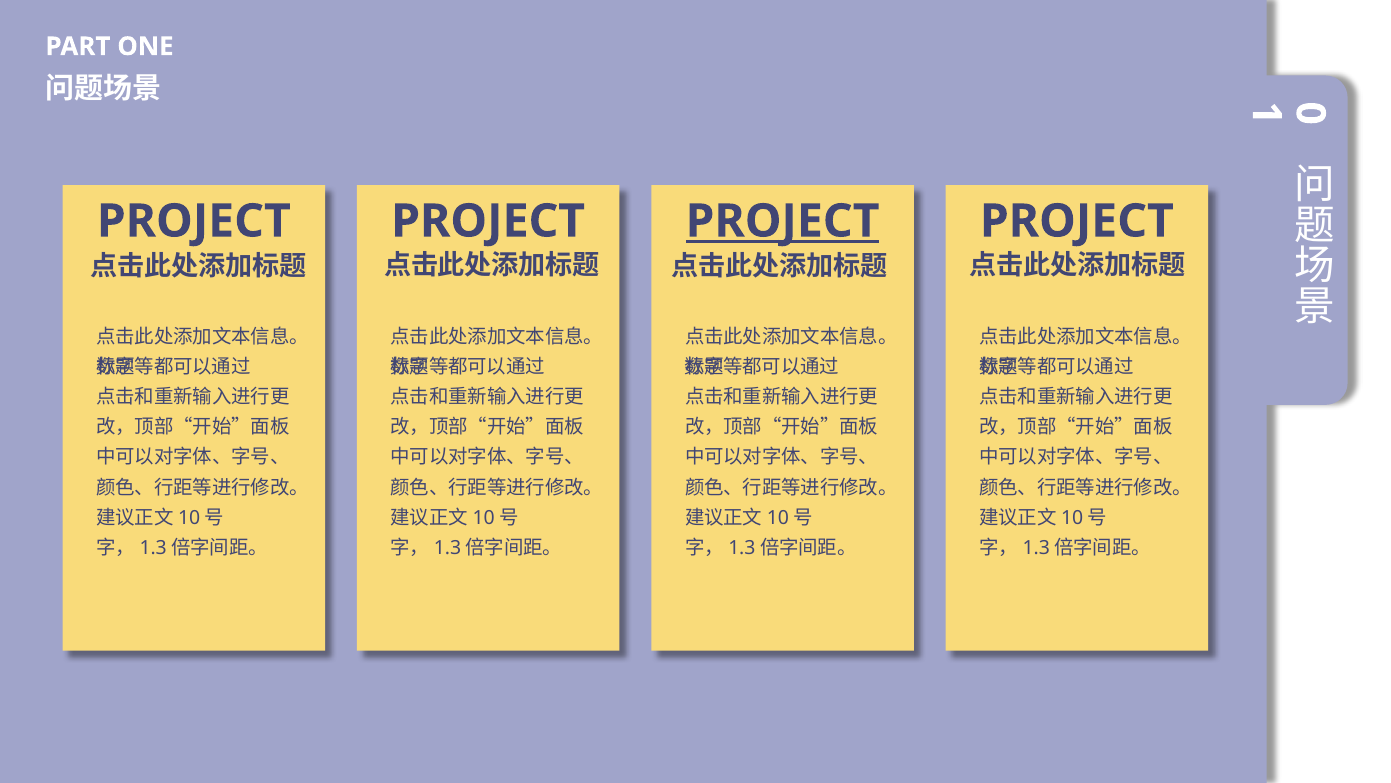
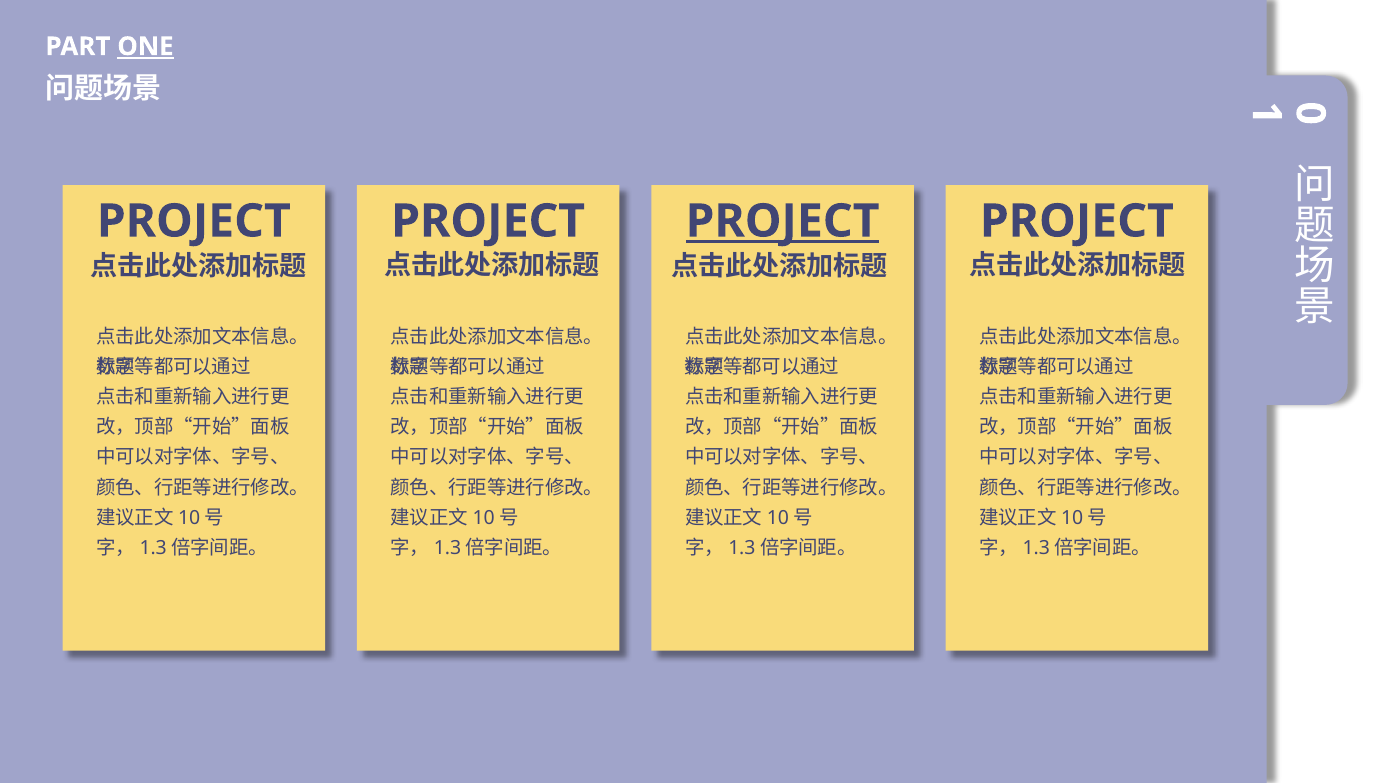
ONE underline: none -> present
